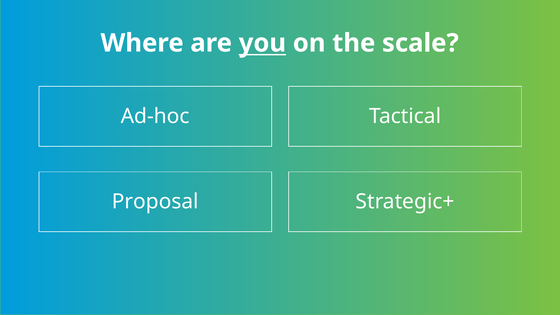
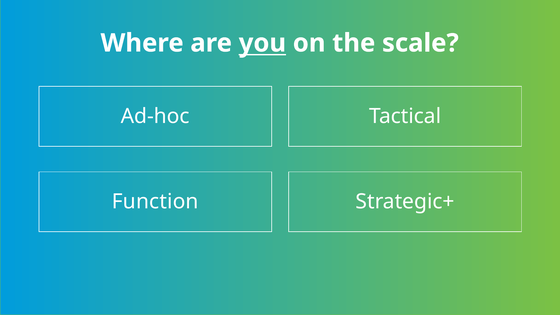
Proposal: Proposal -> Function
